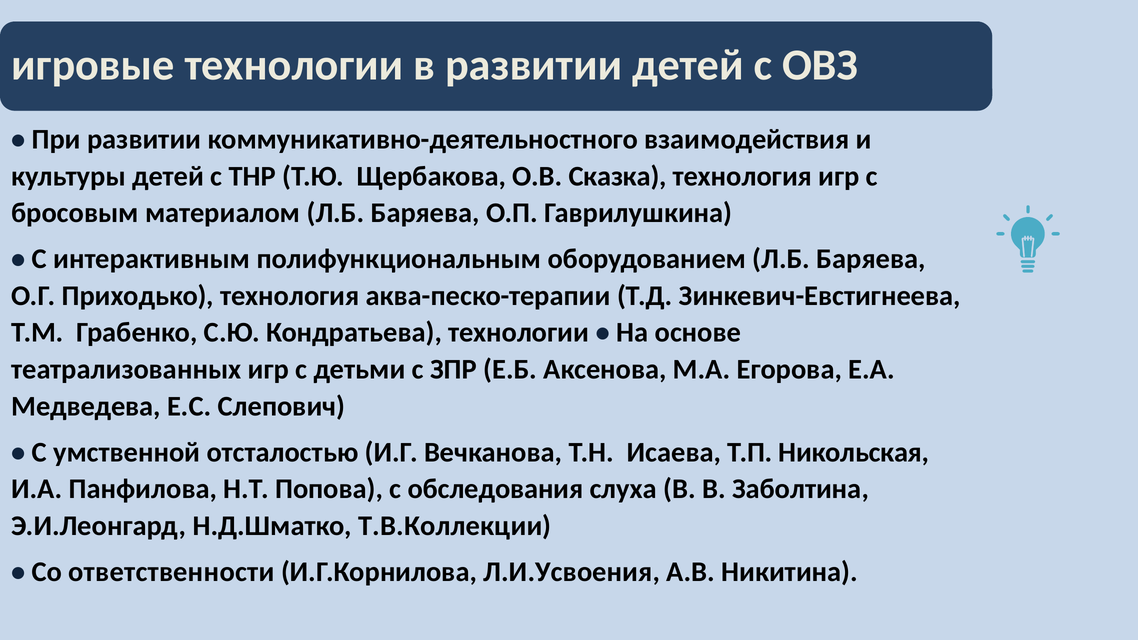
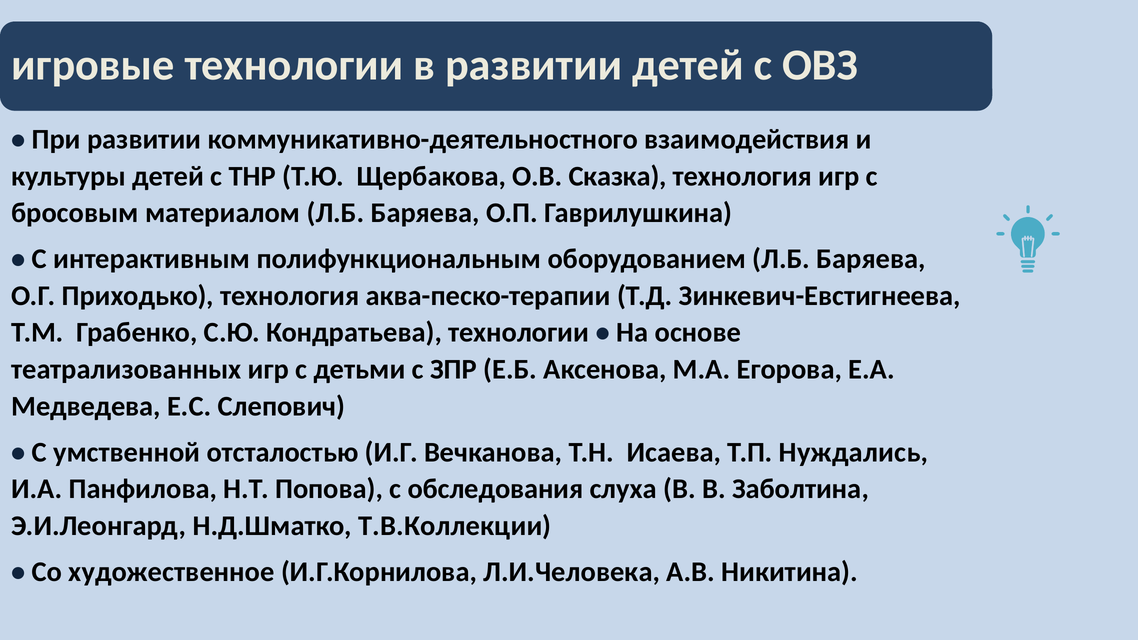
Никольская: Никольская -> Нуждались
ответственности: ответственности -> художественное
Л.И.Усвоения: Л.И.Усвоения -> Л.И.Человека
